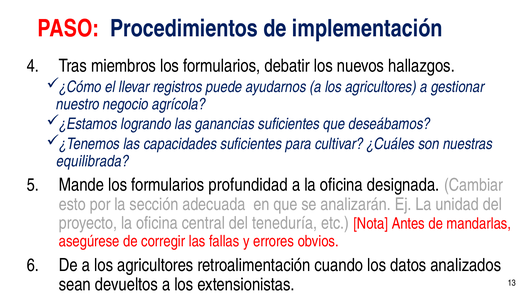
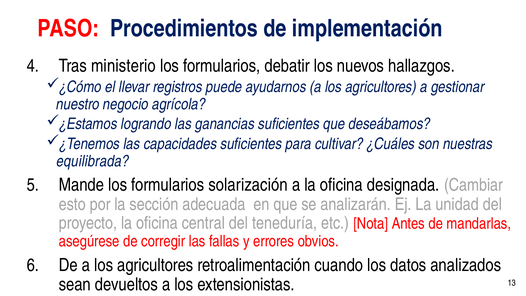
miembros: miembros -> ministerio
profundidad: profundidad -> solarización
